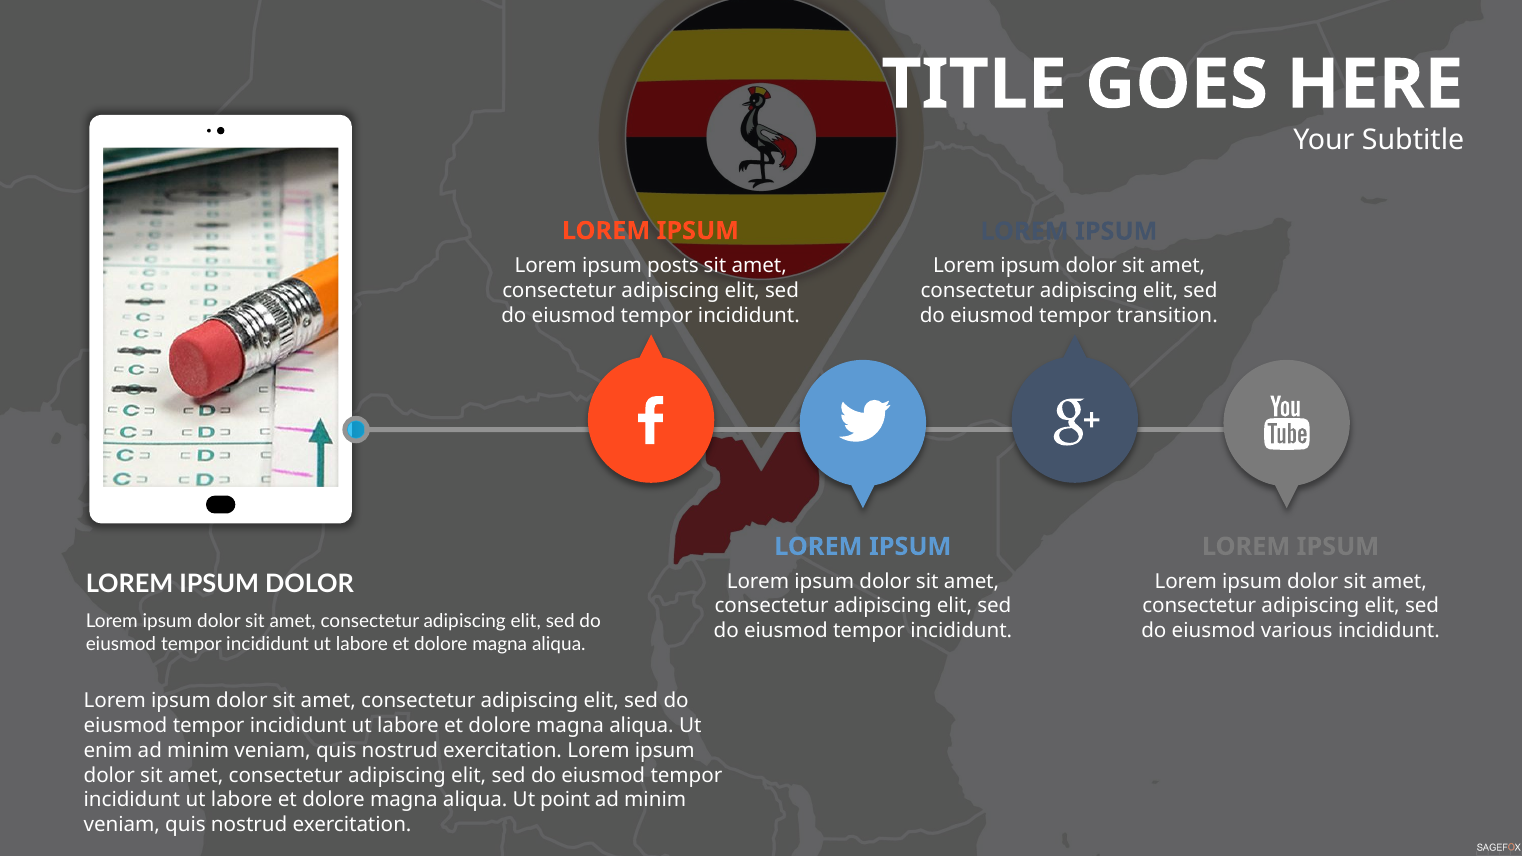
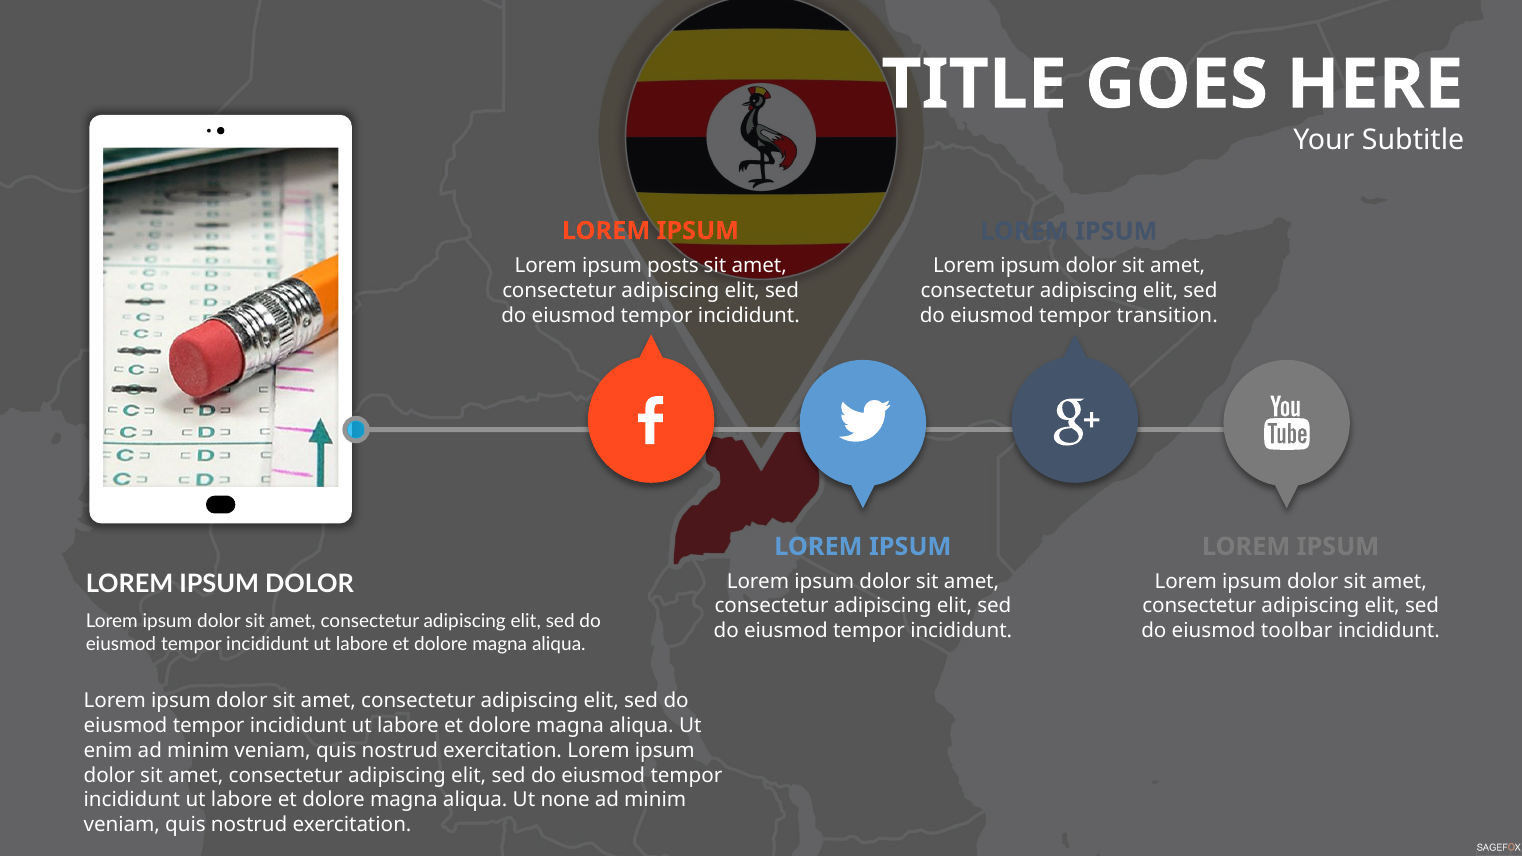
various: various -> toolbar
point: point -> none
